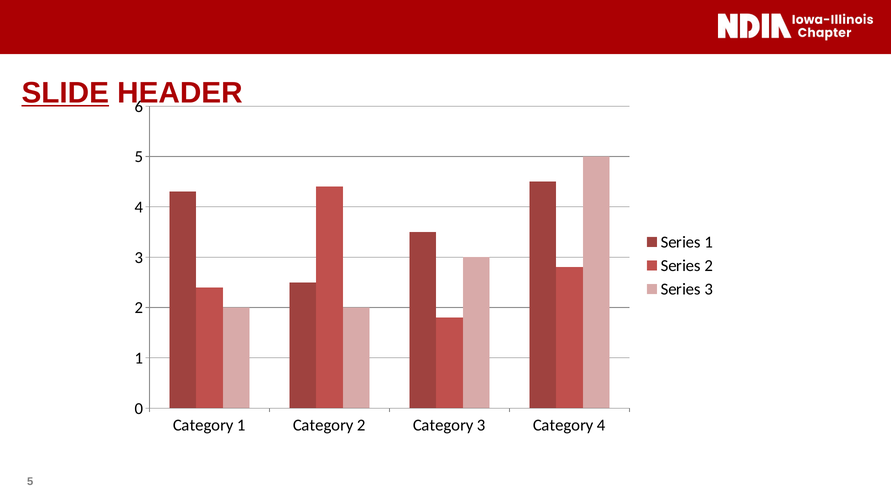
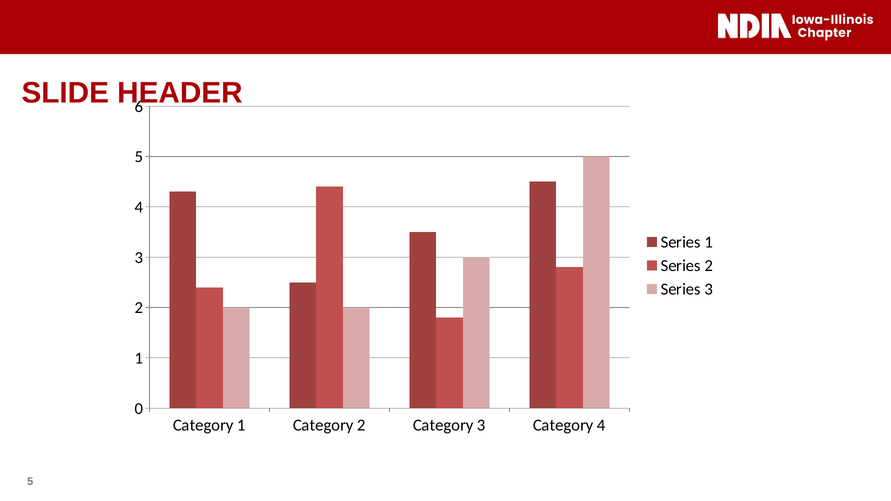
SLIDE underline: present -> none
